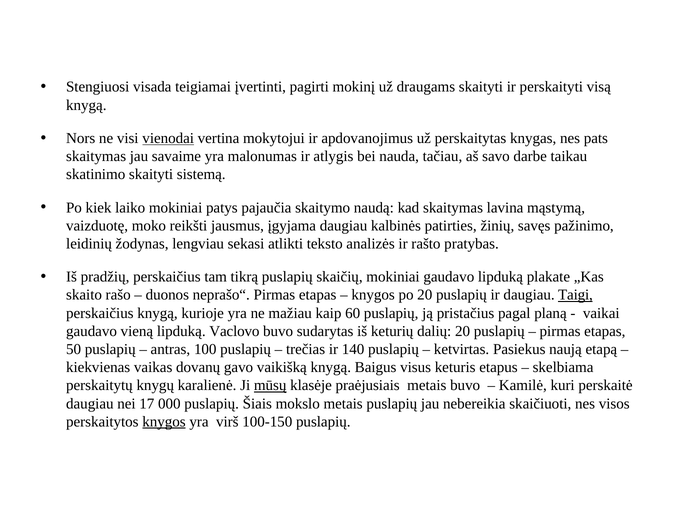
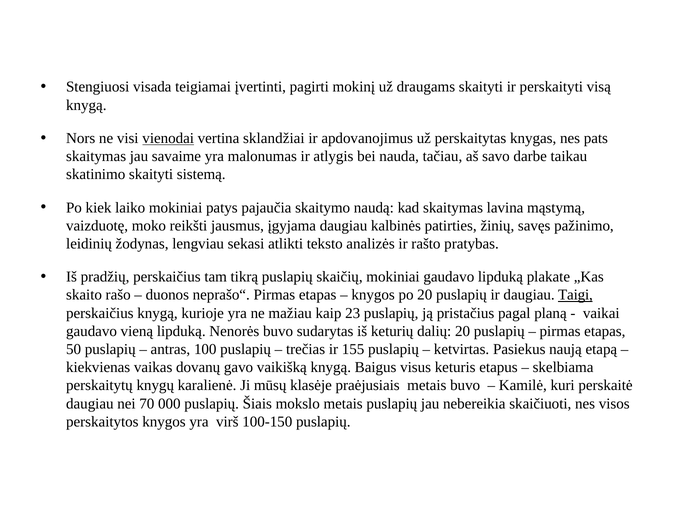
mokytojui: mokytojui -> sklandžiai
60: 60 -> 23
Vaclovo: Vaclovo -> Nenorės
140: 140 -> 155
mūsų underline: present -> none
17: 17 -> 70
knygos at (164, 421) underline: present -> none
